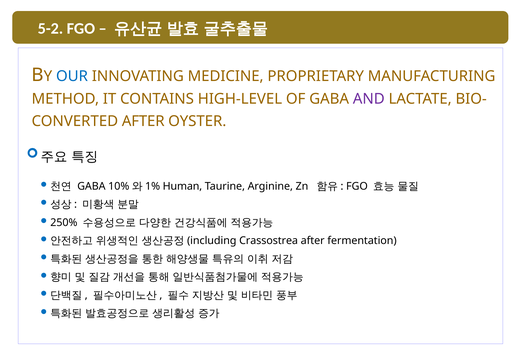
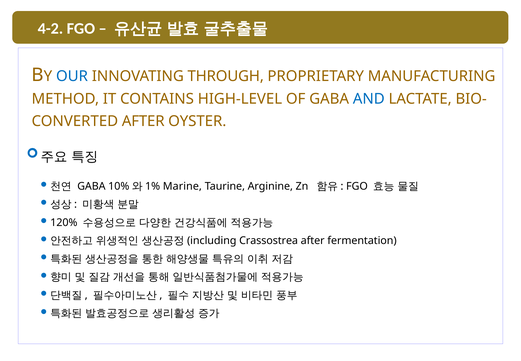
5-2: 5-2 -> 4-2
MEDICINE: MEDICINE -> THROUGH
AND colour: purple -> blue
Human: Human -> Marine
250%: 250% -> 120%
